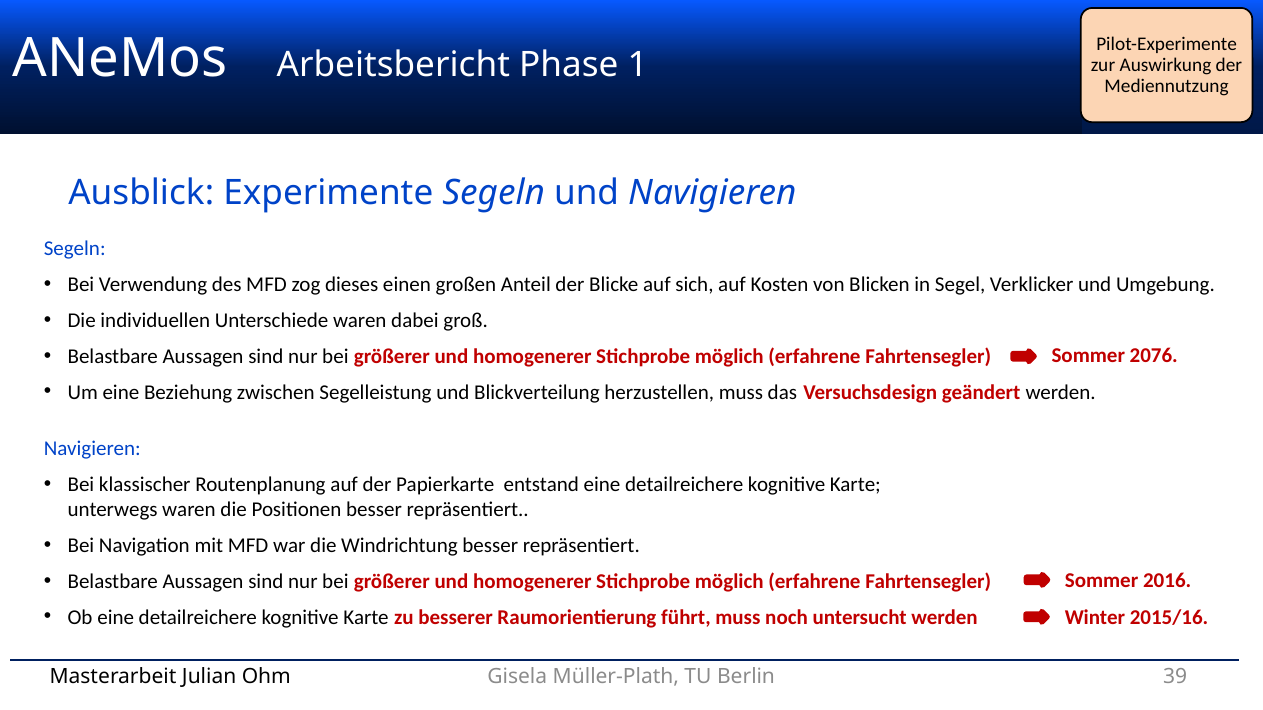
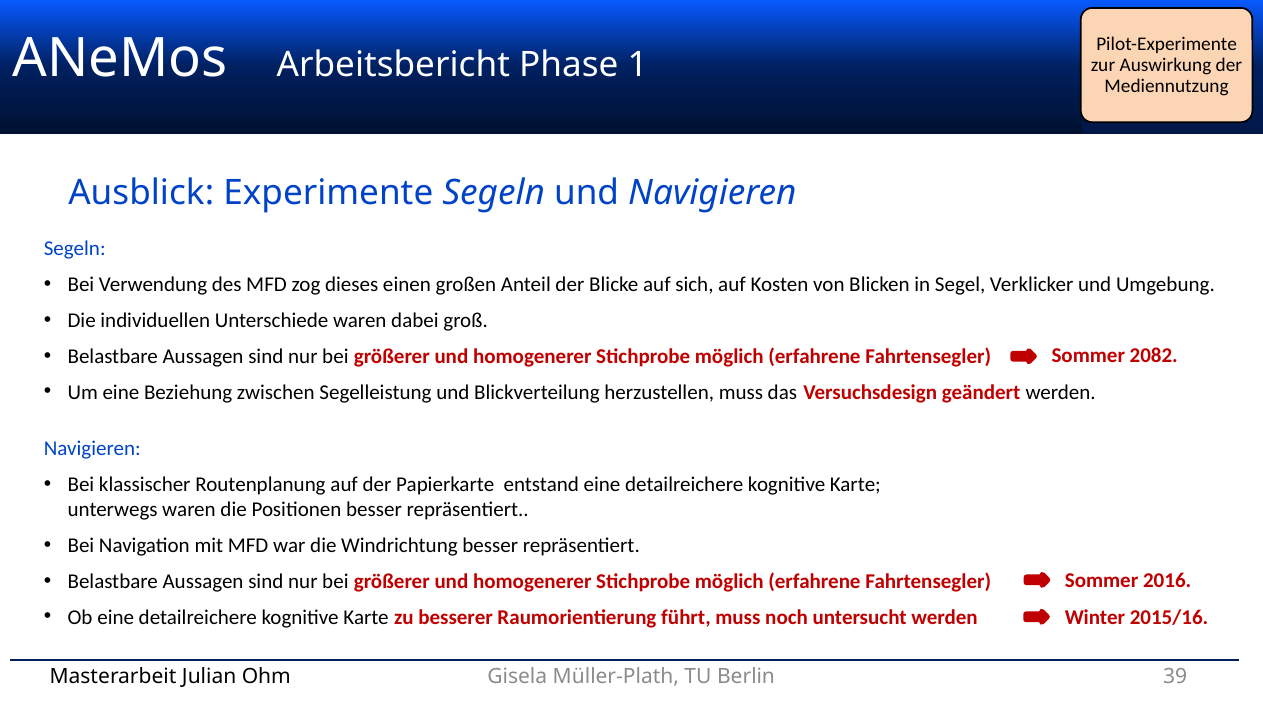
2076: 2076 -> 2082
